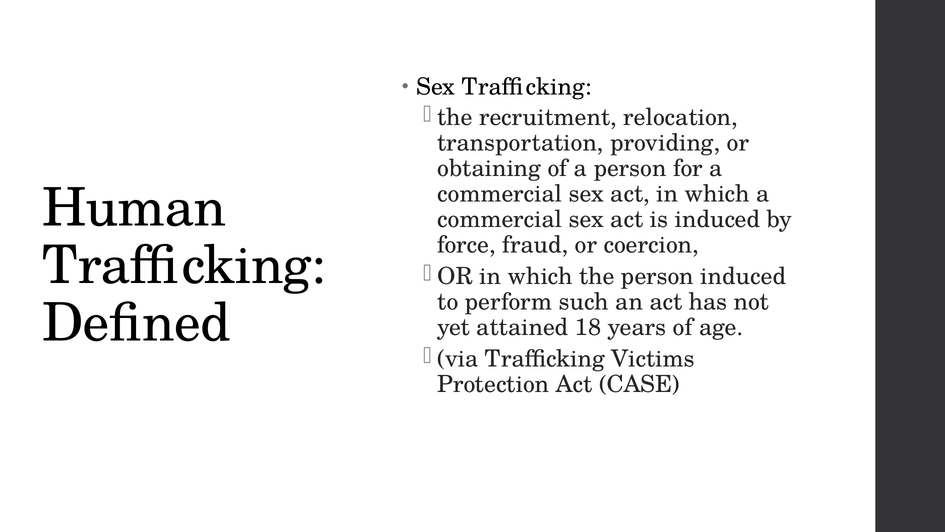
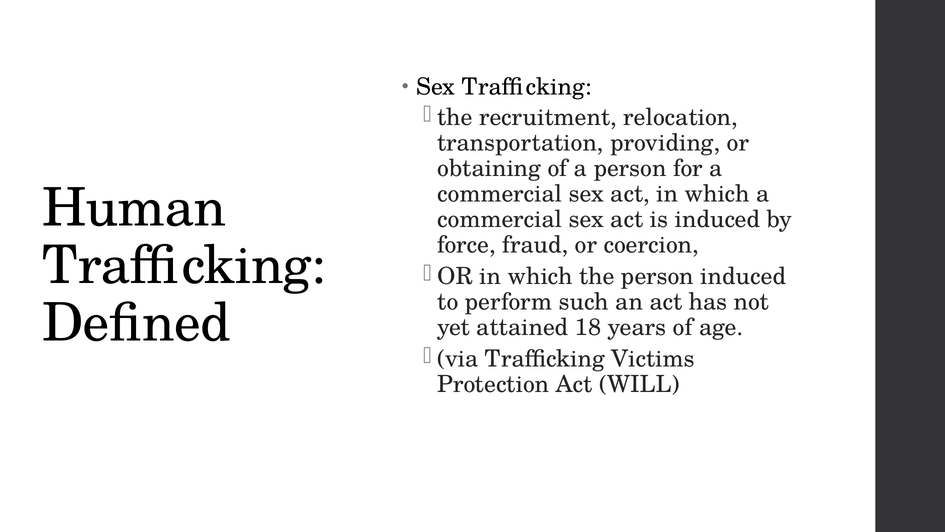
CASE: CASE -> WILL
